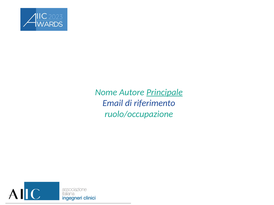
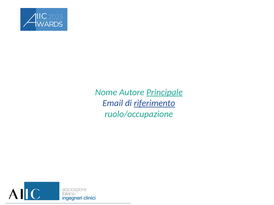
riferimento underline: none -> present
